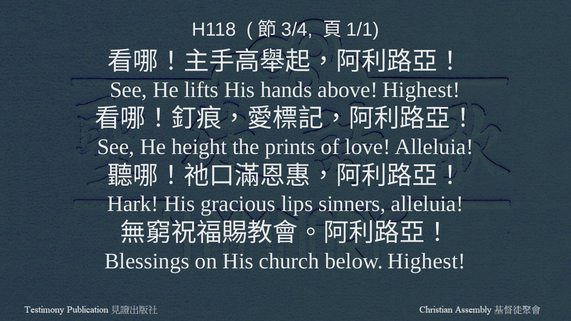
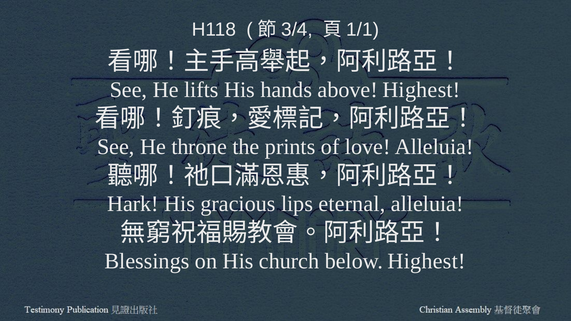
height: height -> throne
sinners: sinners -> eternal
